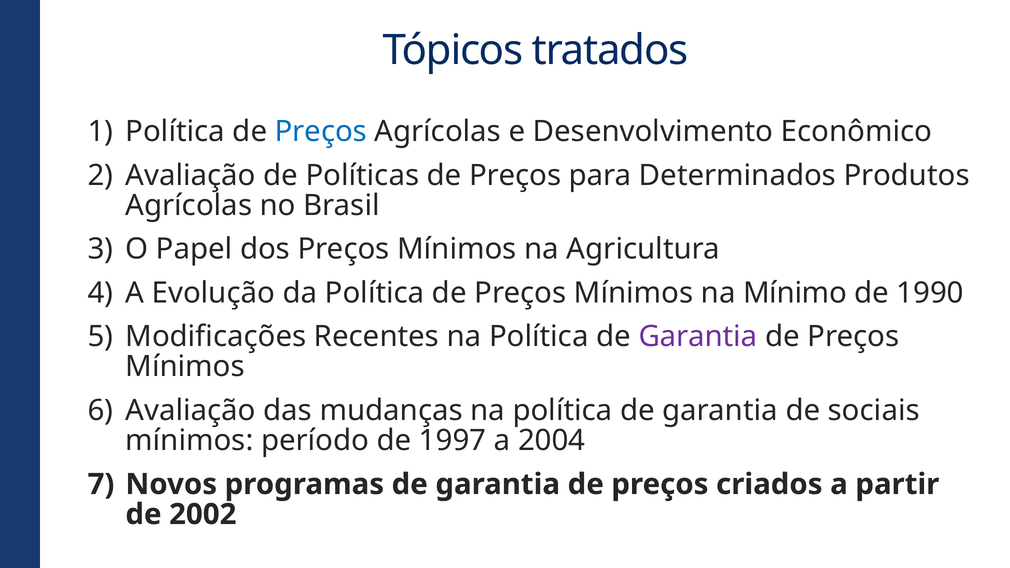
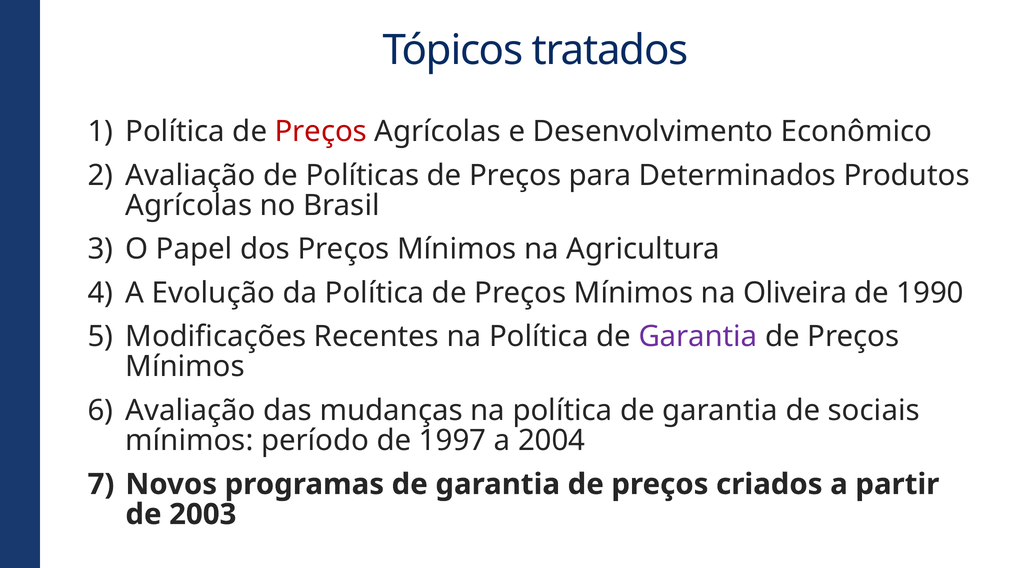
Preços at (321, 132) colour: blue -> red
Mínimo: Mínimo -> Oliveira
2002: 2002 -> 2003
